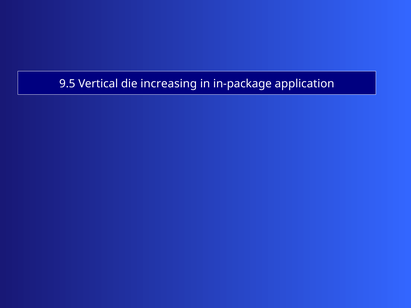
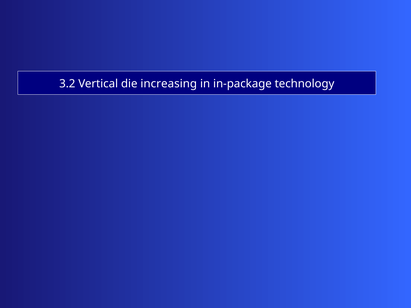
9.5: 9.5 -> 3.2
application: application -> technology
